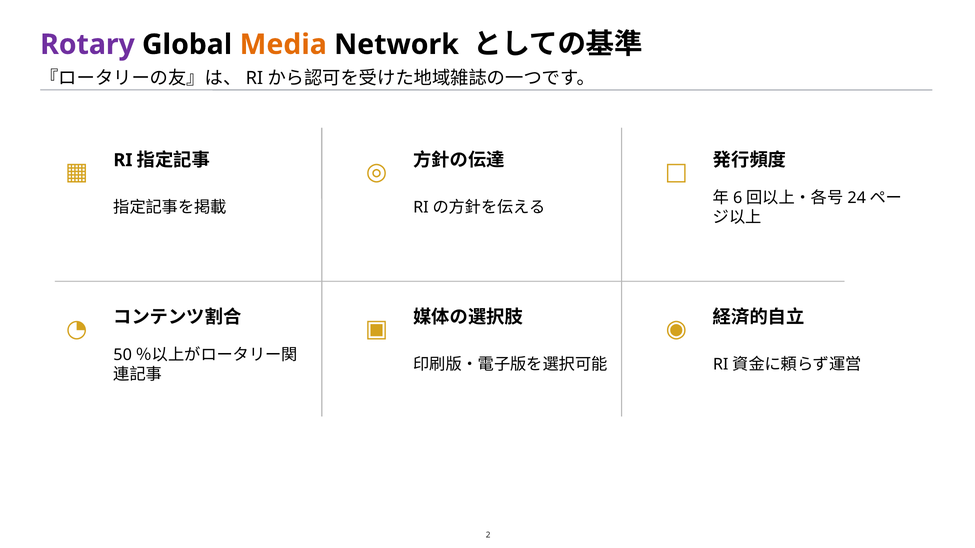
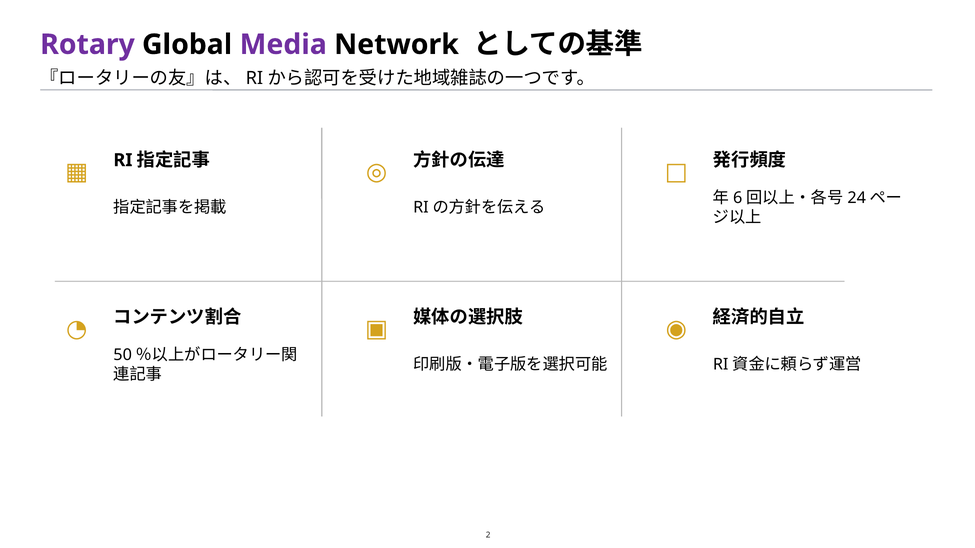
Media colour: orange -> purple
